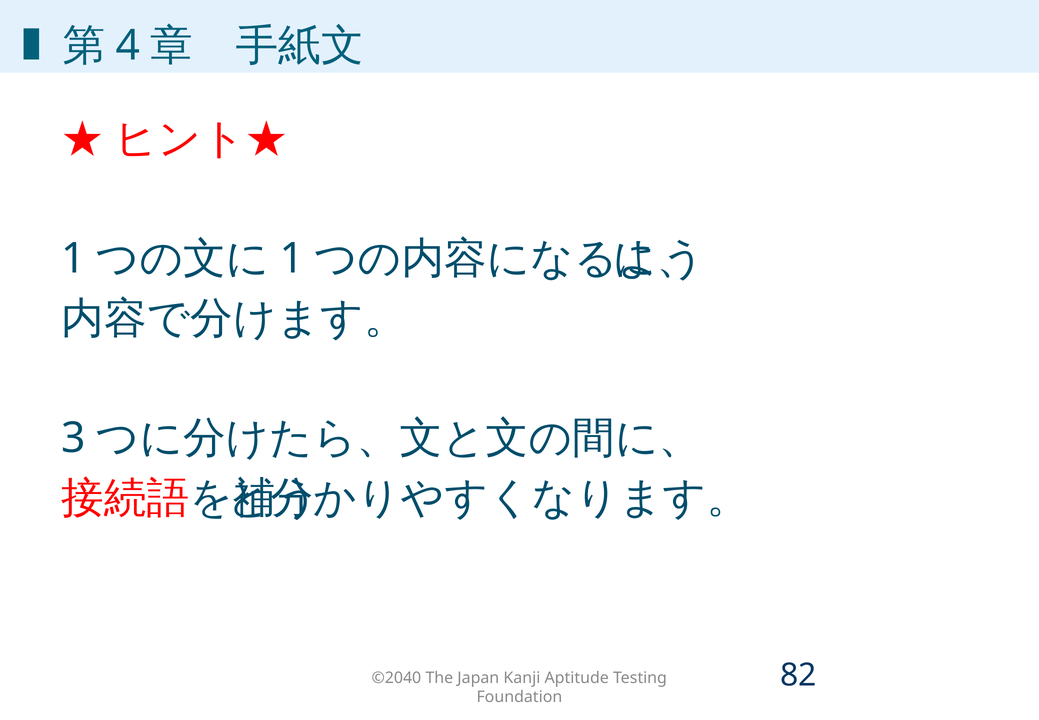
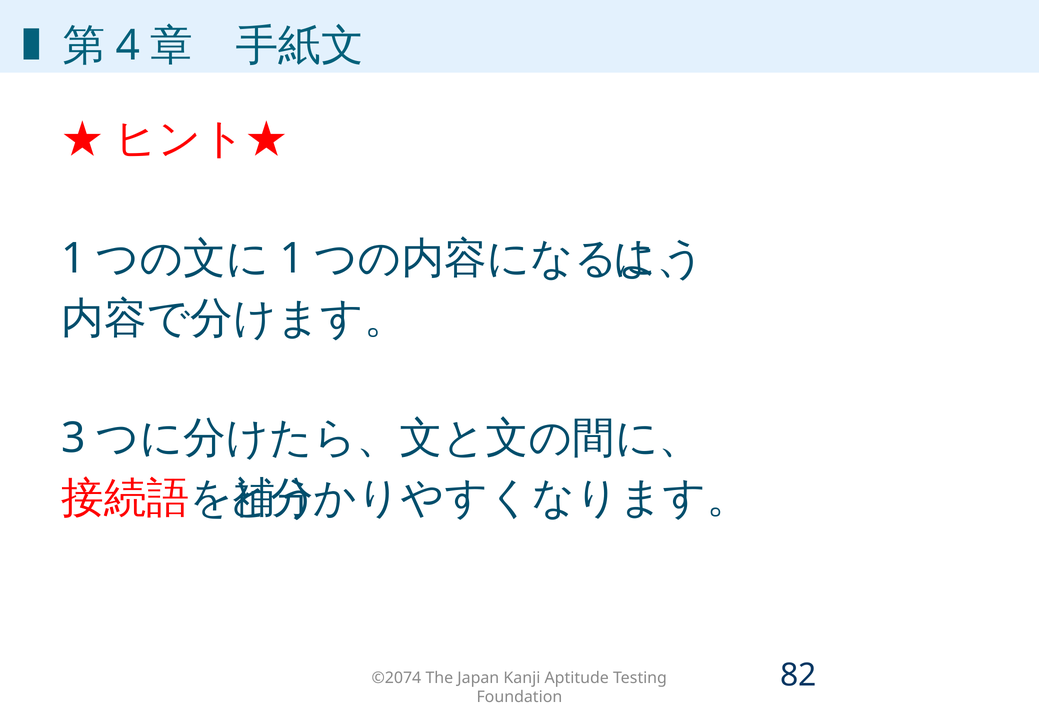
©2040: ©2040 -> ©2074
